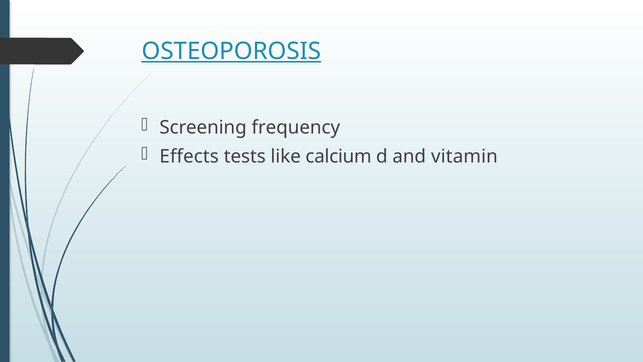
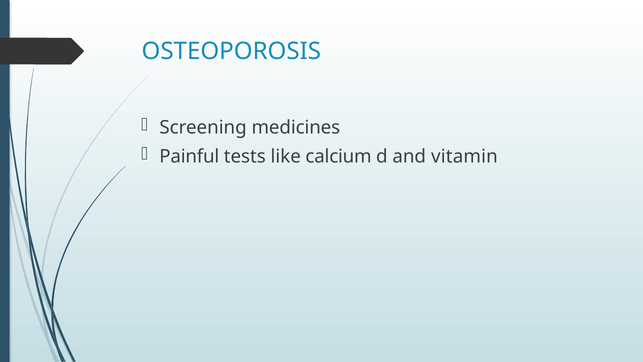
OSTEOPOROSIS underline: present -> none
frequency: frequency -> medicines
Effects: Effects -> Painful
